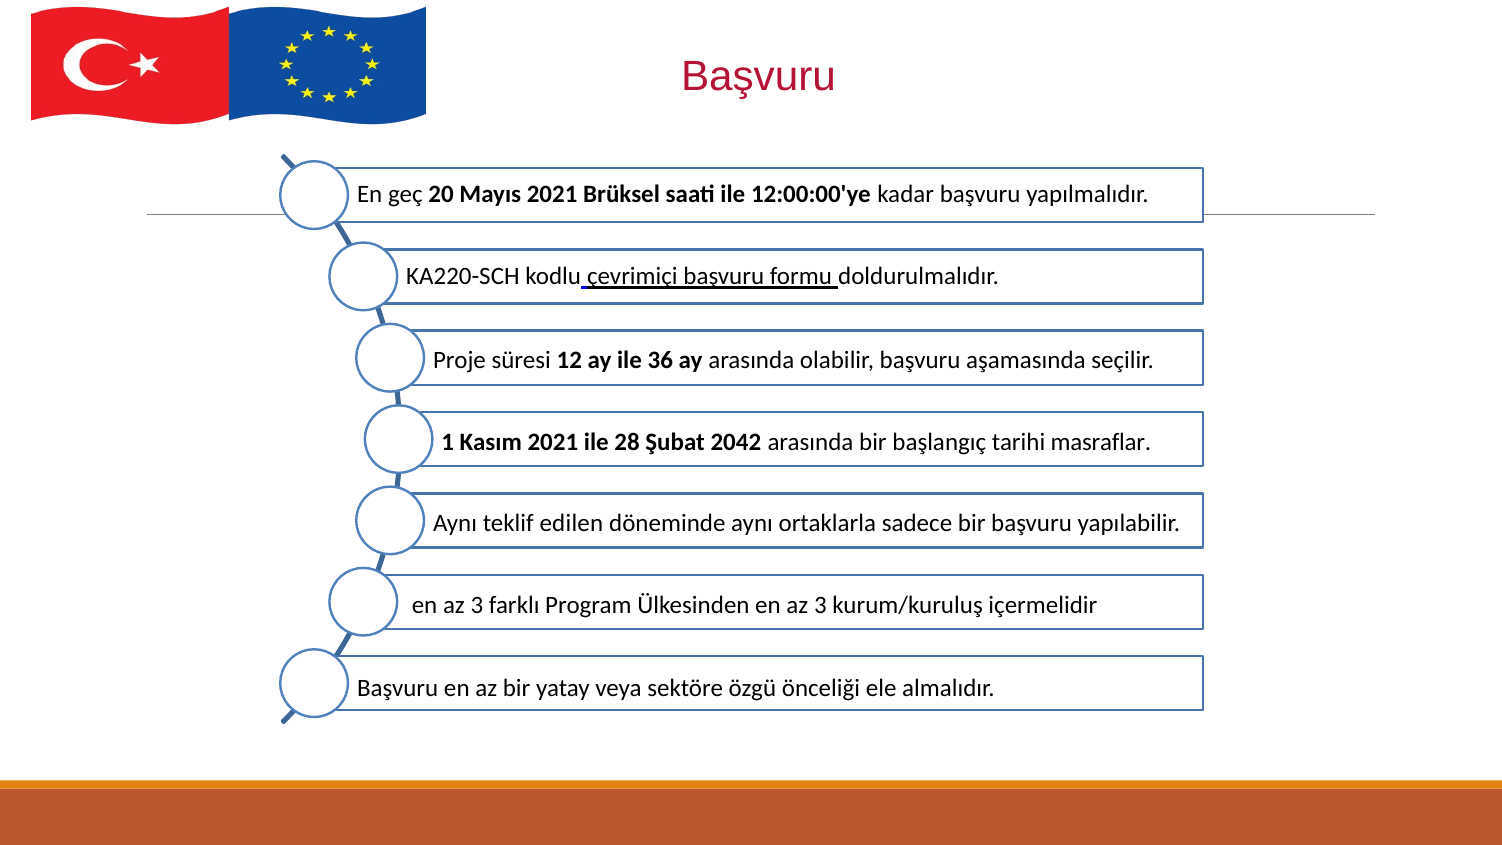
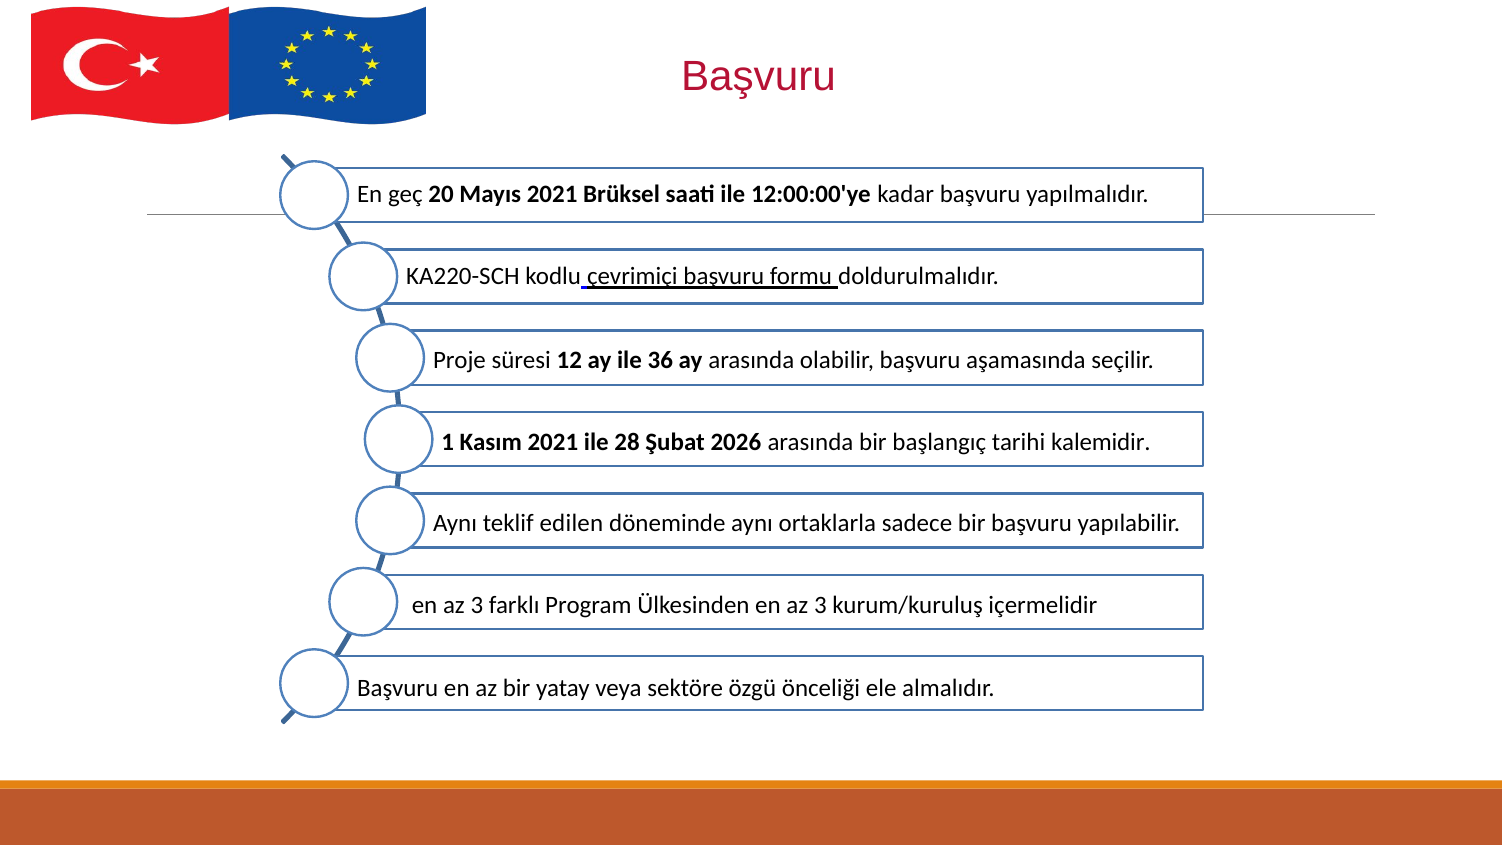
2042: 2042 -> 2026
masraflar: masraflar -> kalemidir
